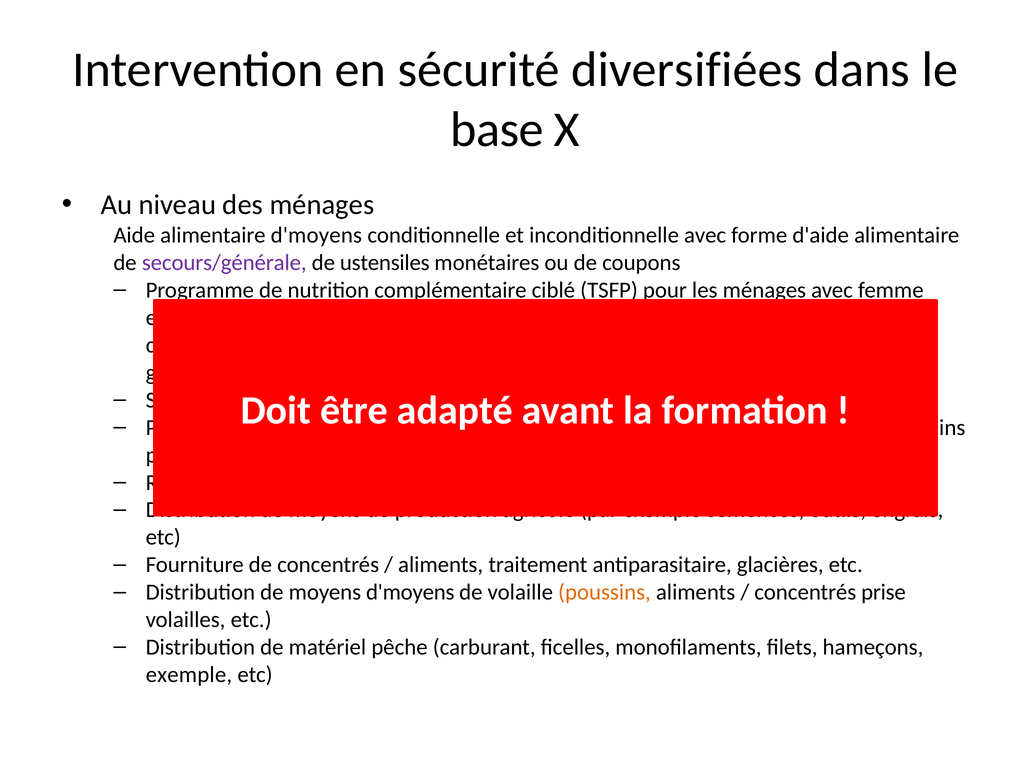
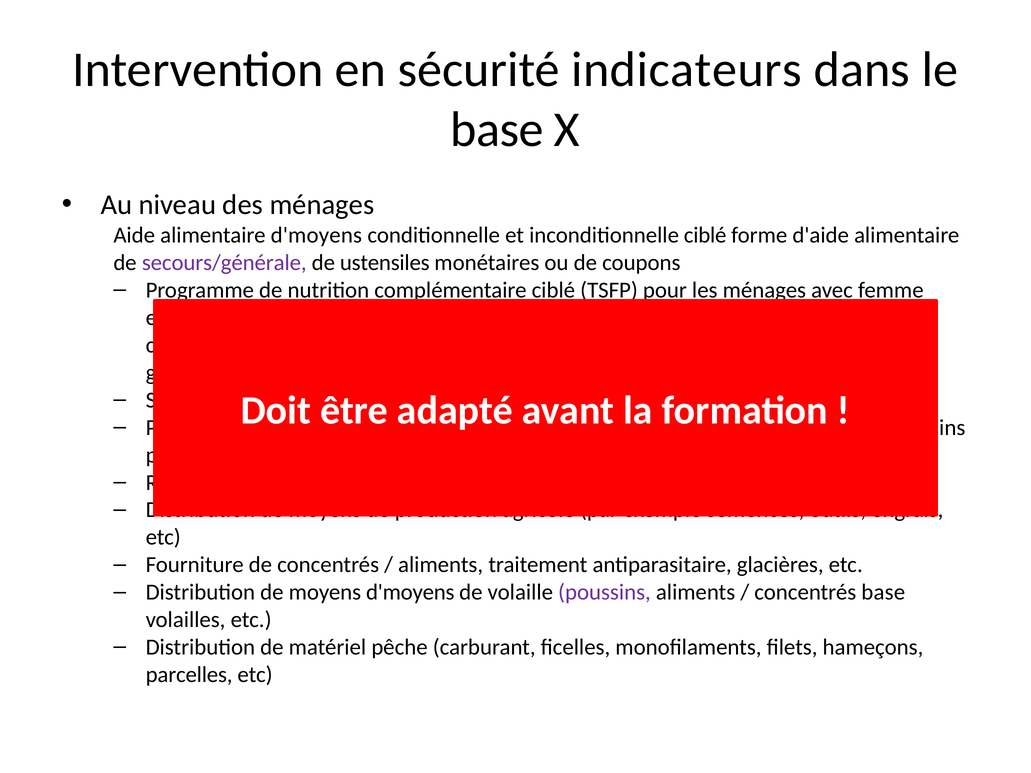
diversifiées: diversifiées -> indicateurs
inconditionnelle avec: avec -> ciblé
poussins colour: orange -> purple
concentrés prise: prise -> base
exemple at (189, 675): exemple -> parcelles
